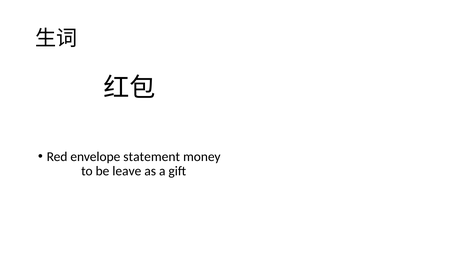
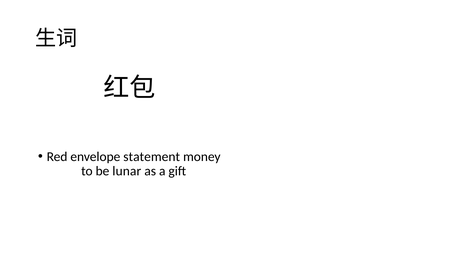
leave: leave -> lunar
